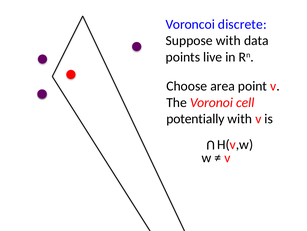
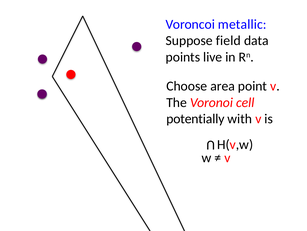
discrete: discrete -> metallic
Suppose with: with -> field
